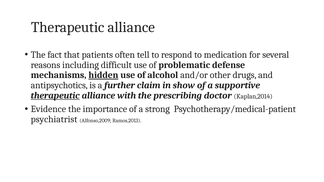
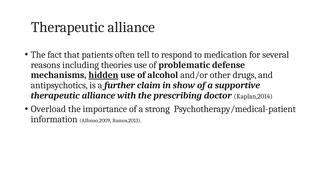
difficult: difficult -> theories
therapeutic at (55, 96) underline: present -> none
Evidence: Evidence -> Overload
psychiatrist: psychiatrist -> information
